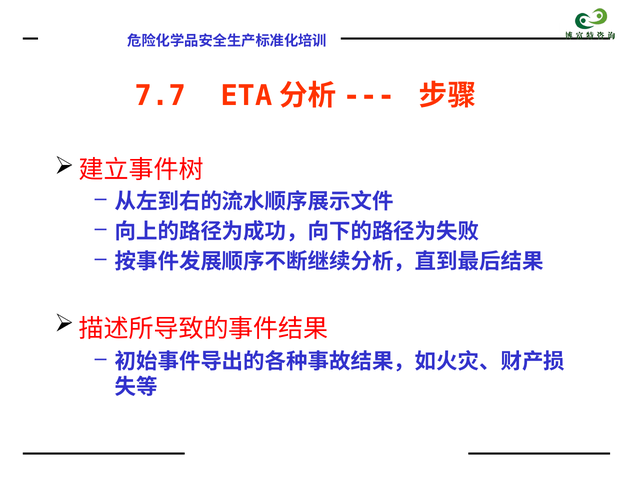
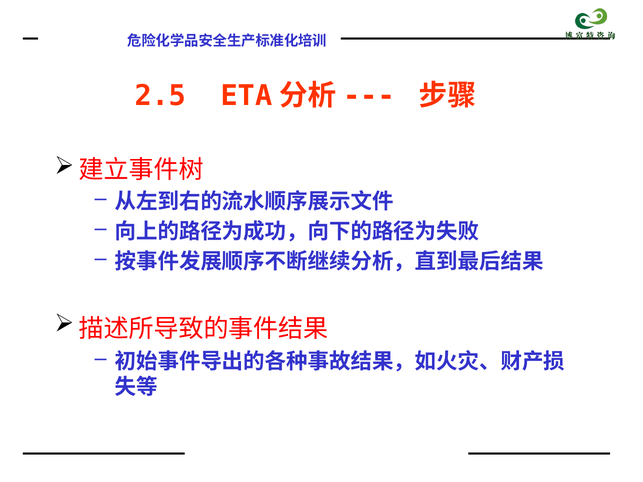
7.7: 7.7 -> 2.5
